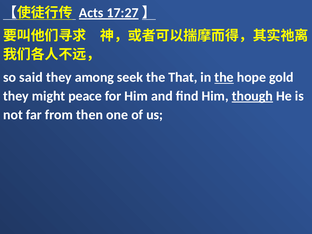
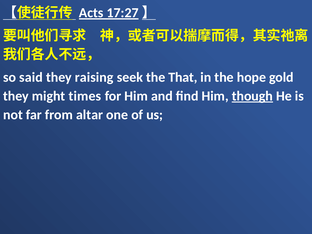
among: among -> raising
the at (224, 77) underline: present -> none
peace: peace -> times
then: then -> altar
